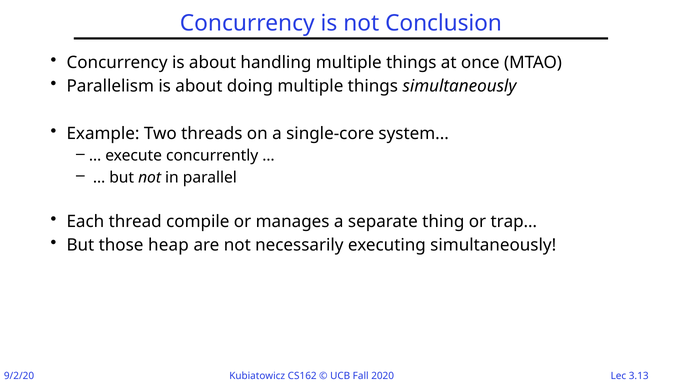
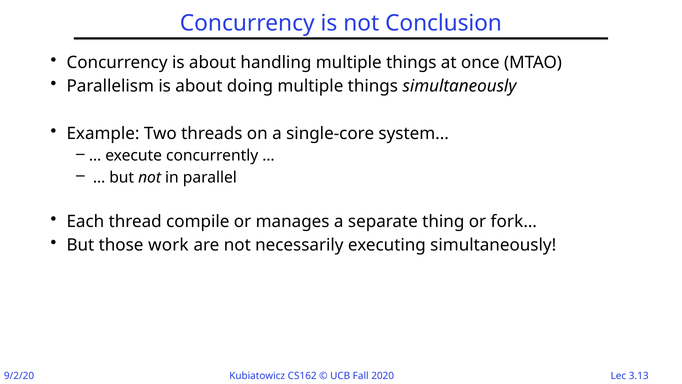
trap…: trap… -> fork…
heap: heap -> work
